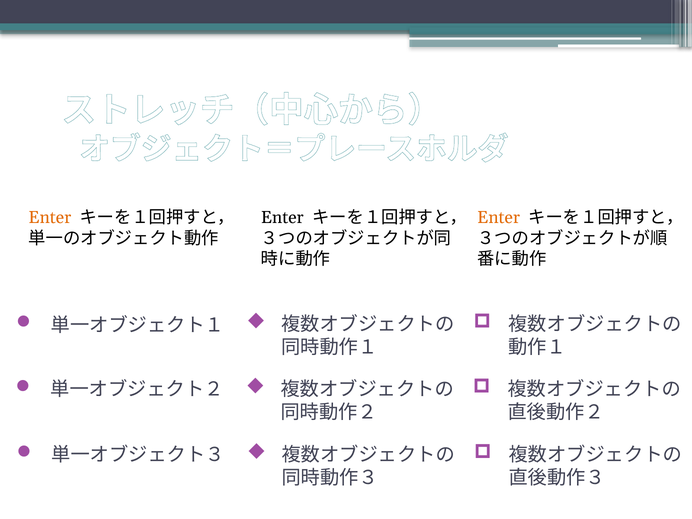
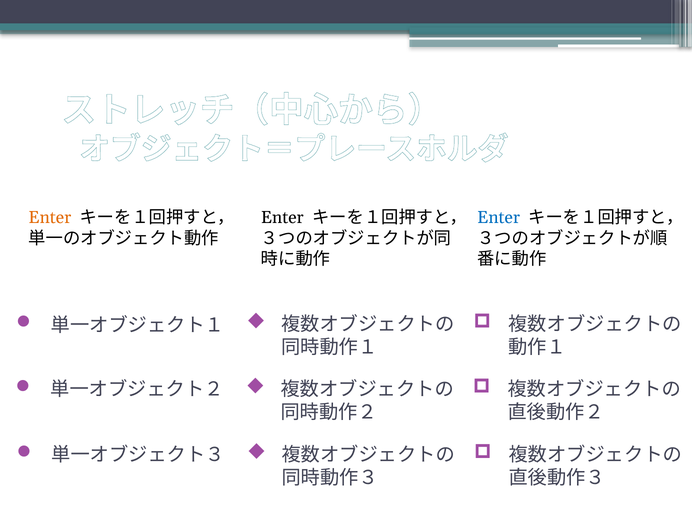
Enter at (499, 218) colour: orange -> blue
